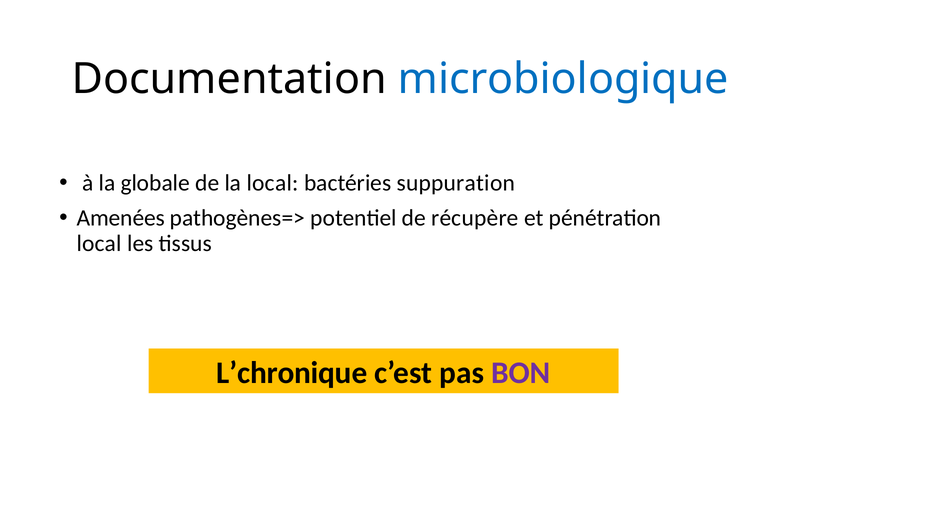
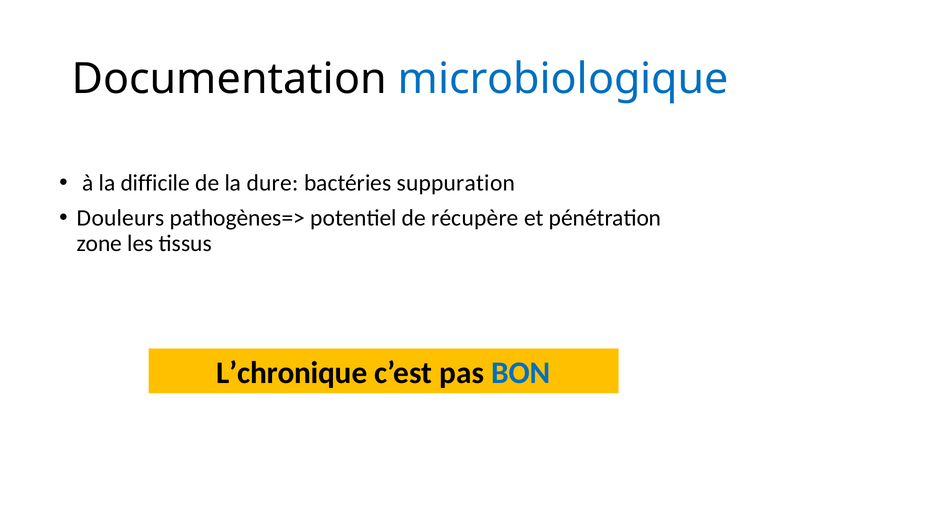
globale: globale -> difficile
la local: local -> dure
Amenées: Amenées -> Douleurs
local at (99, 243): local -> zone
BON colour: purple -> blue
